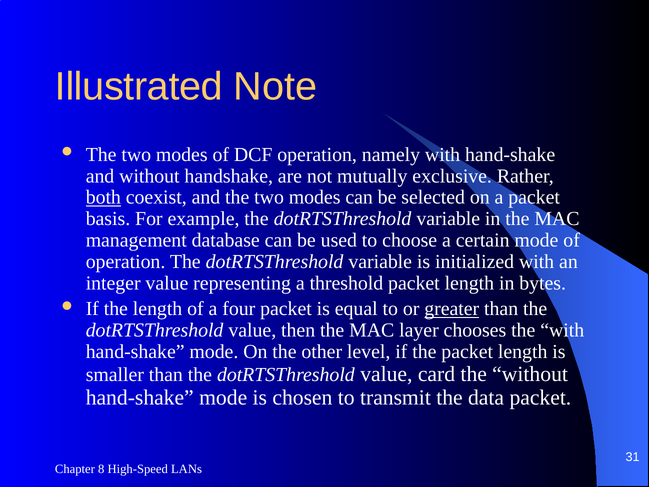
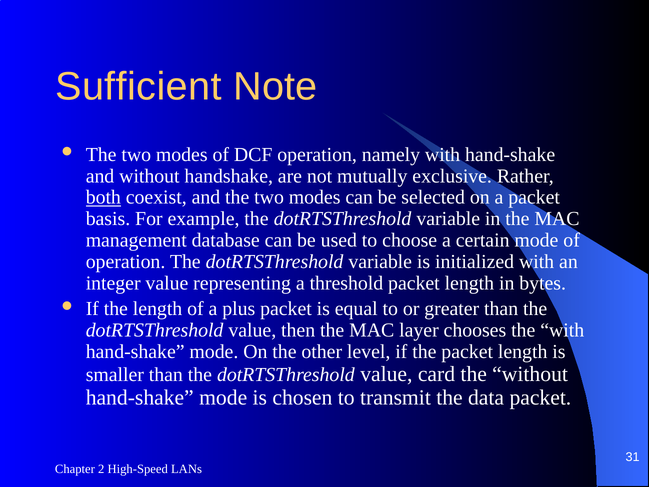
Illustrated: Illustrated -> Sufficient
four: four -> plus
greater underline: present -> none
8: 8 -> 2
